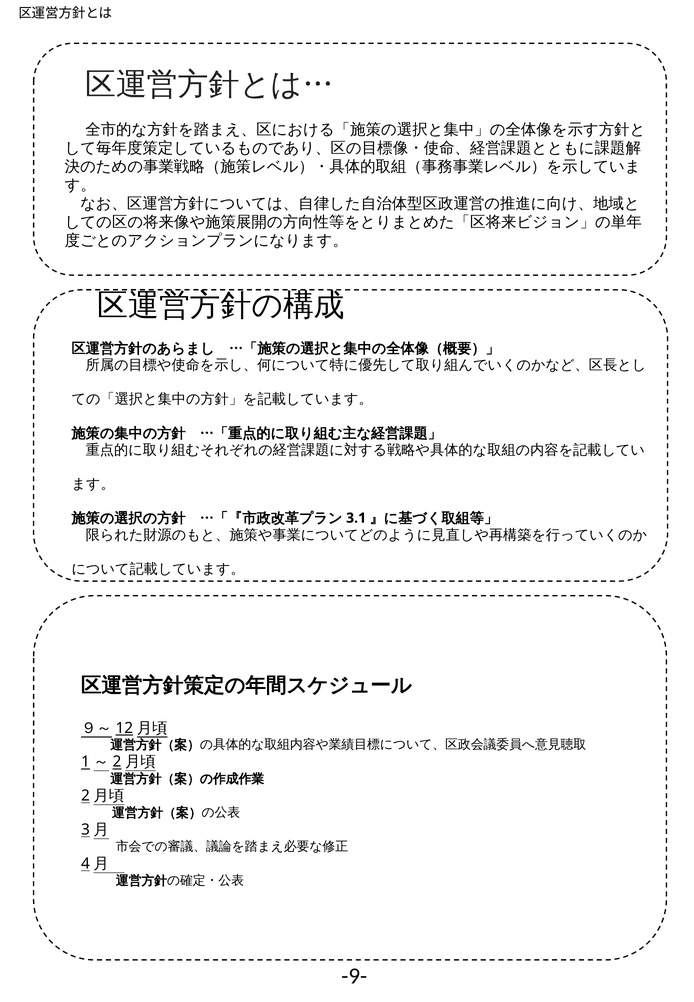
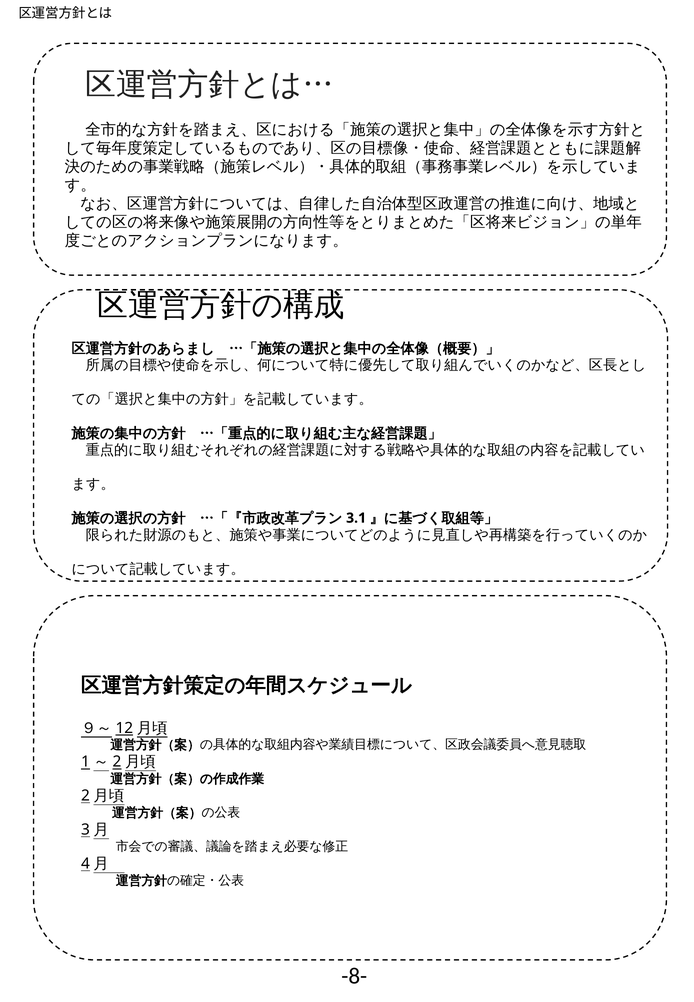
-9-: -9- -> -8-
